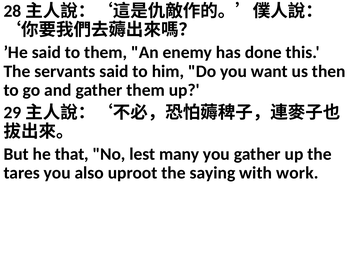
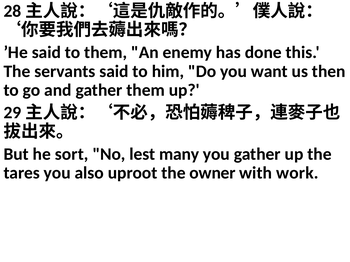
that: that -> sort
saying: saying -> owner
